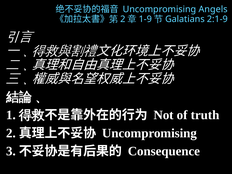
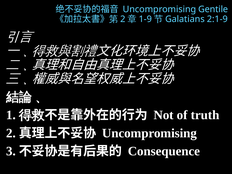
Angels: Angels -> Gentile
